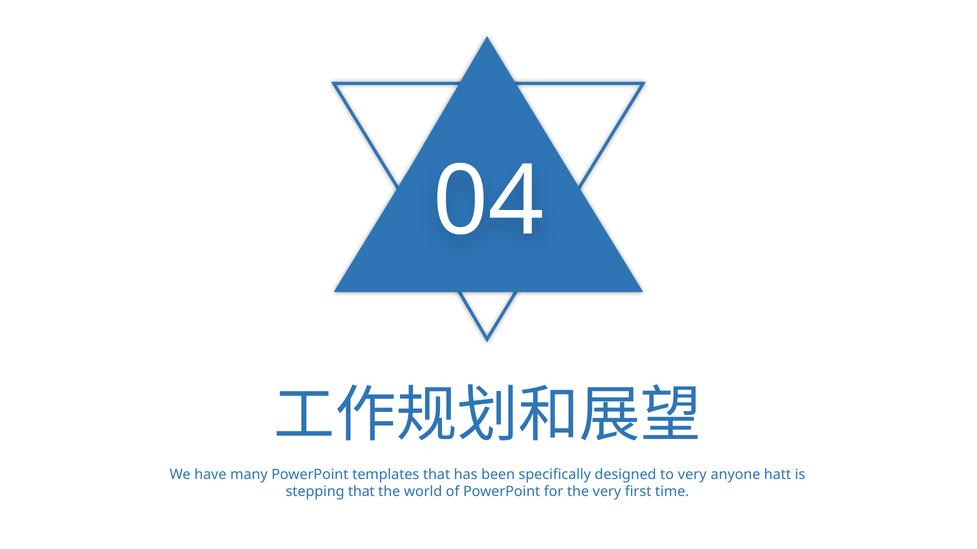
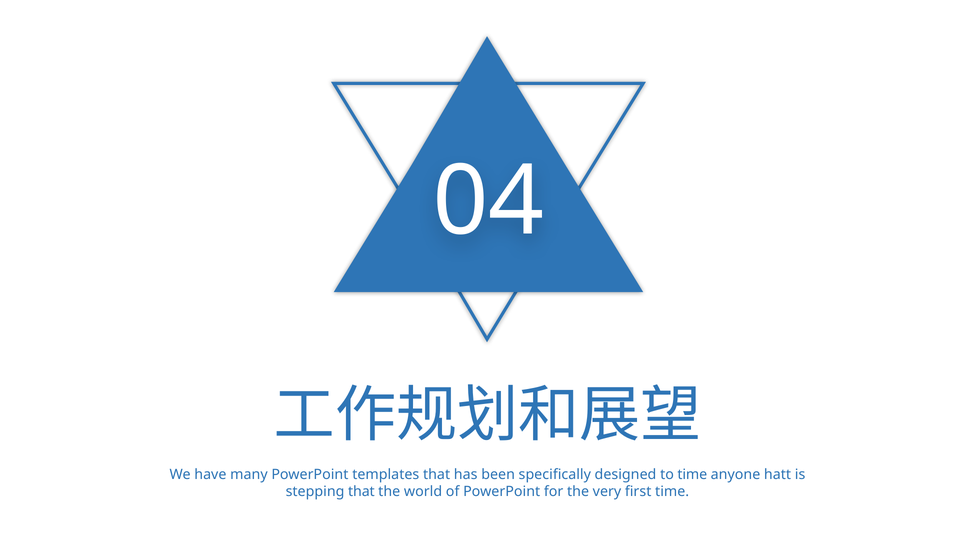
to very: very -> time
